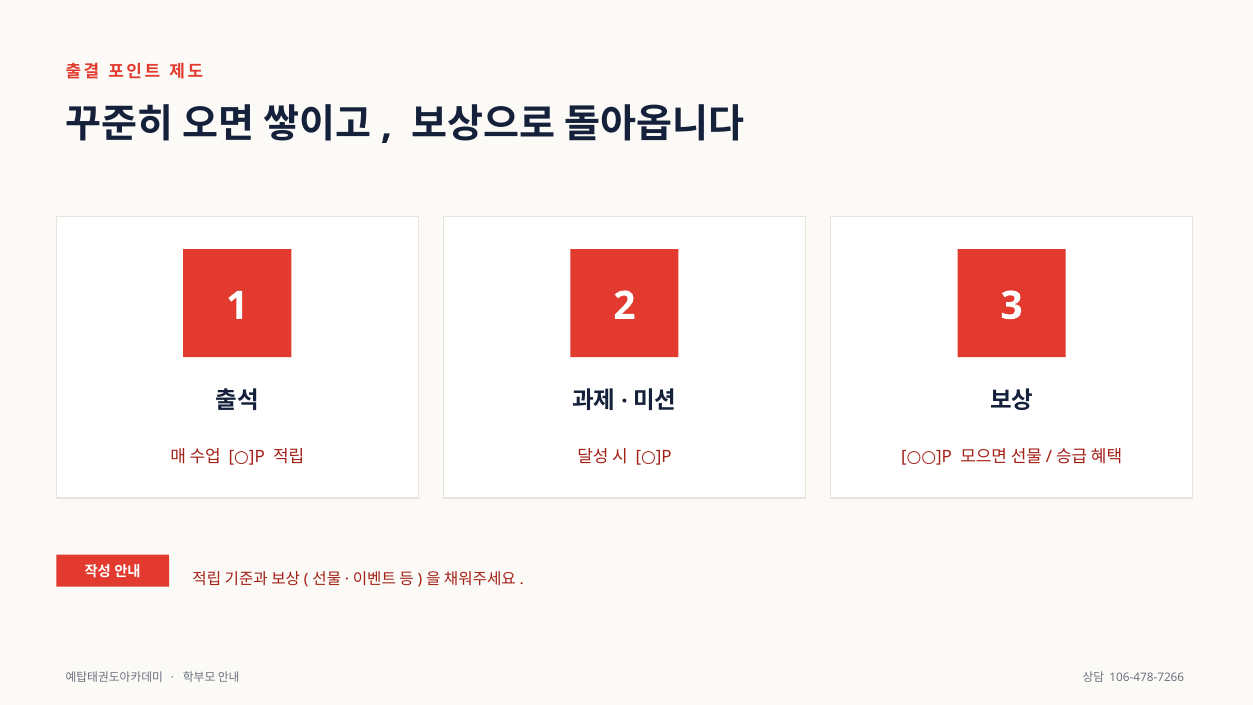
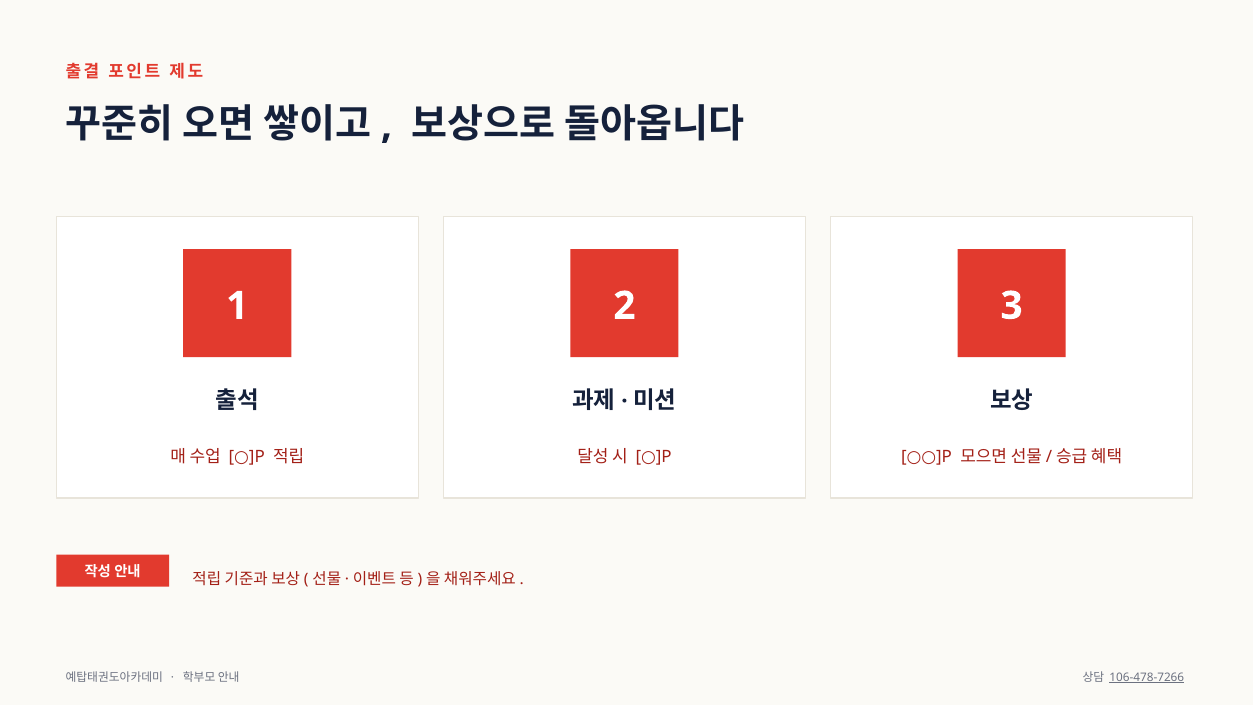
106-478-7266 underline: none -> present
